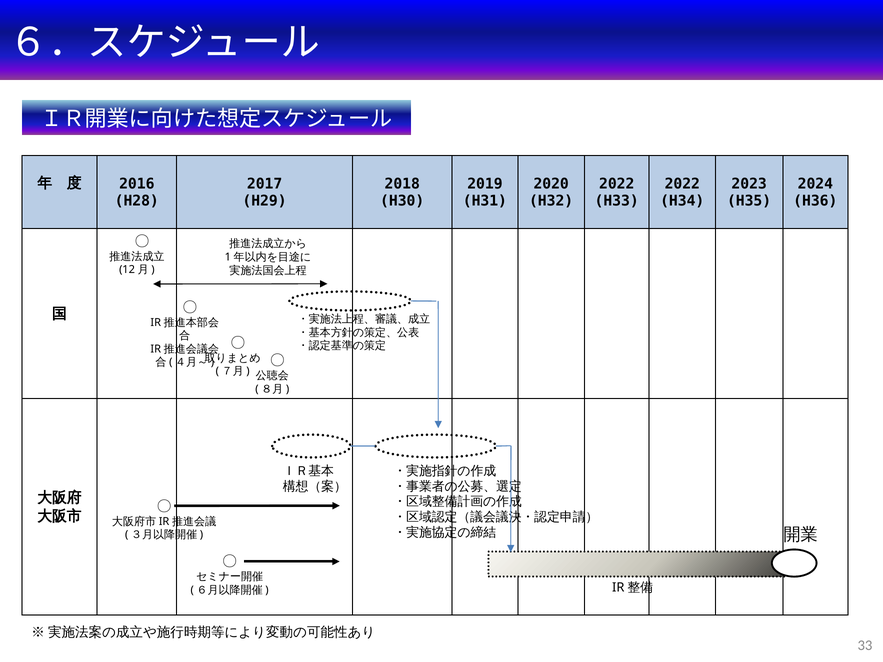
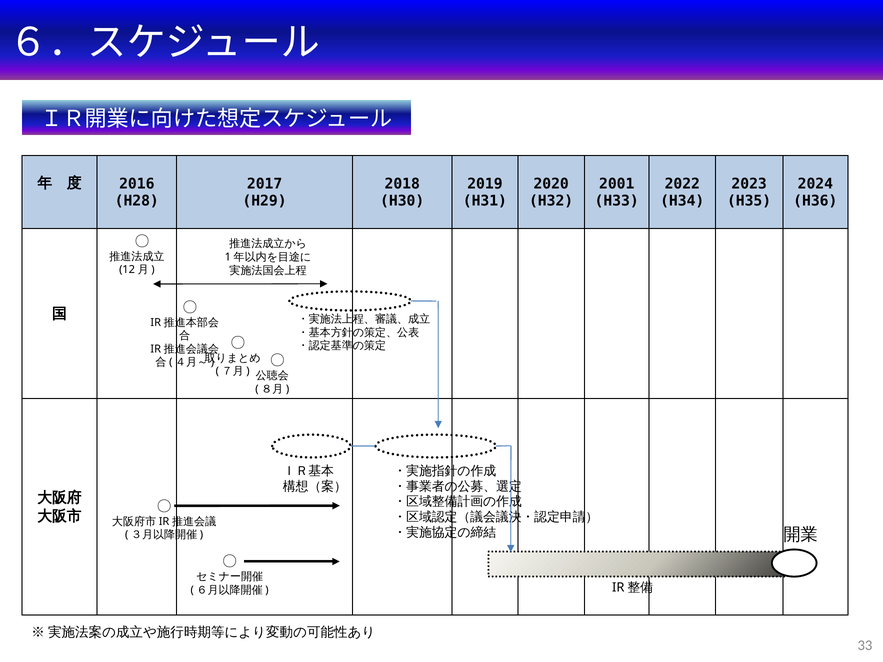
2022 at (617, 184): 2022 -> 2001
